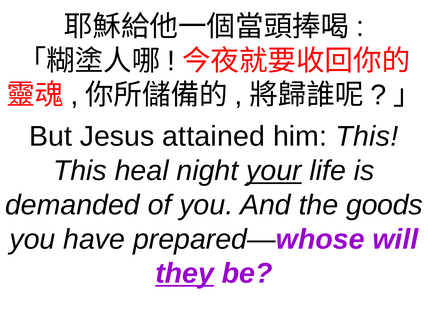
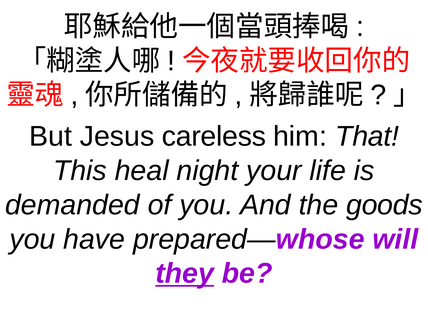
attained: attained -> careless
him This: This -> That
your underline: present -> none
